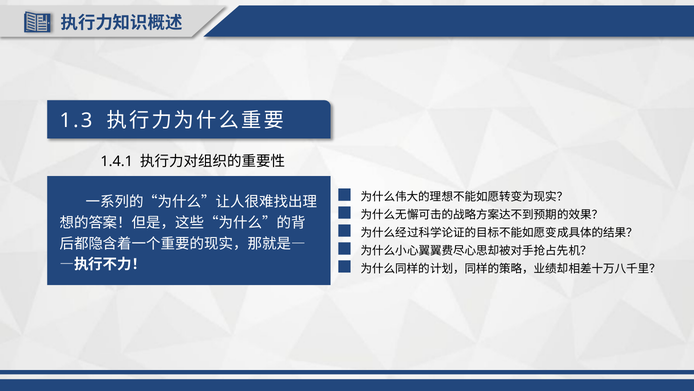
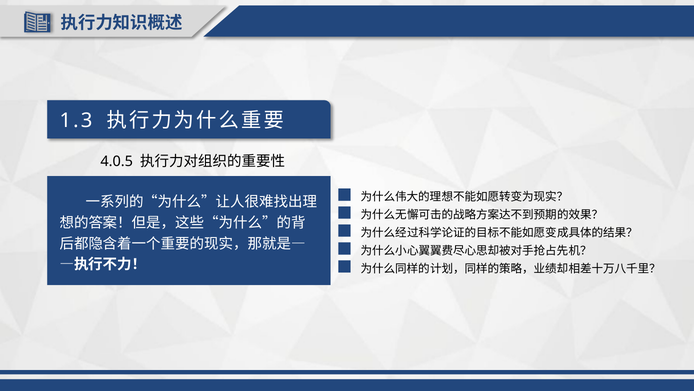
1.4.1: 1.4.1 -> 4.0.5
